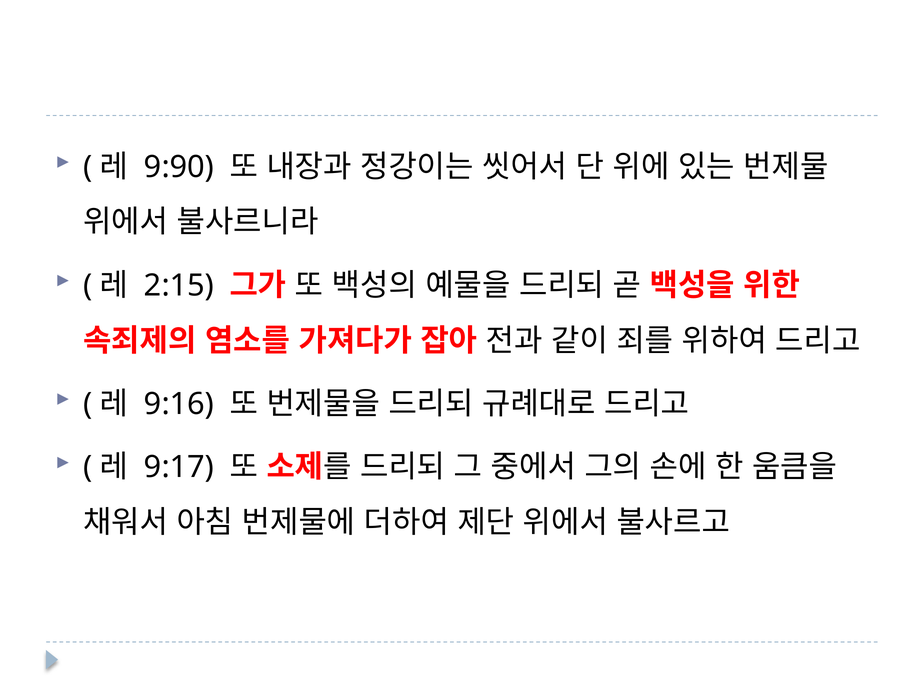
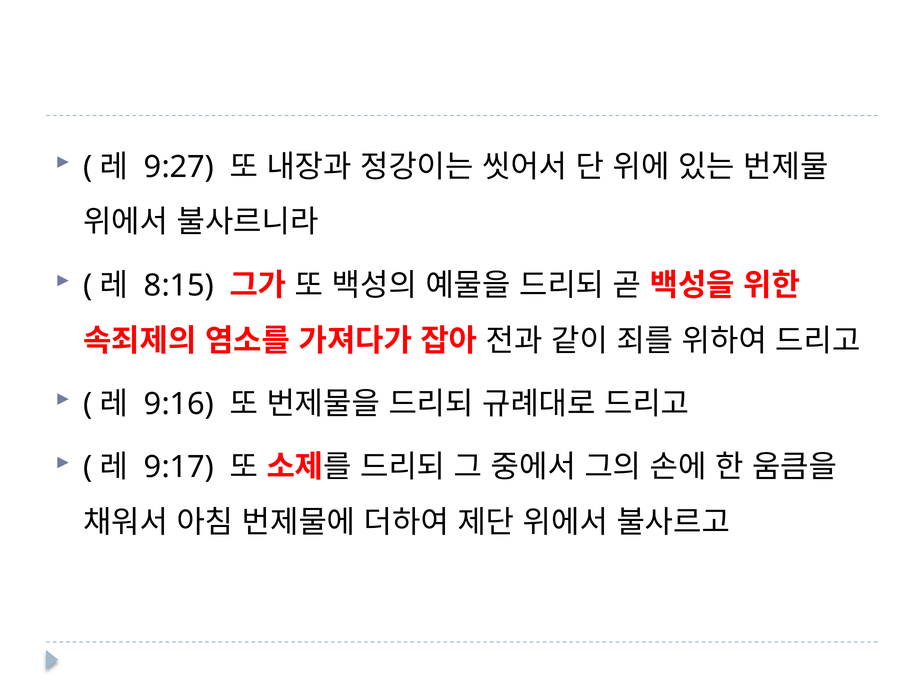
9:90: 9:90 -> 9:27
2:15: 2:15 -> 8:15
